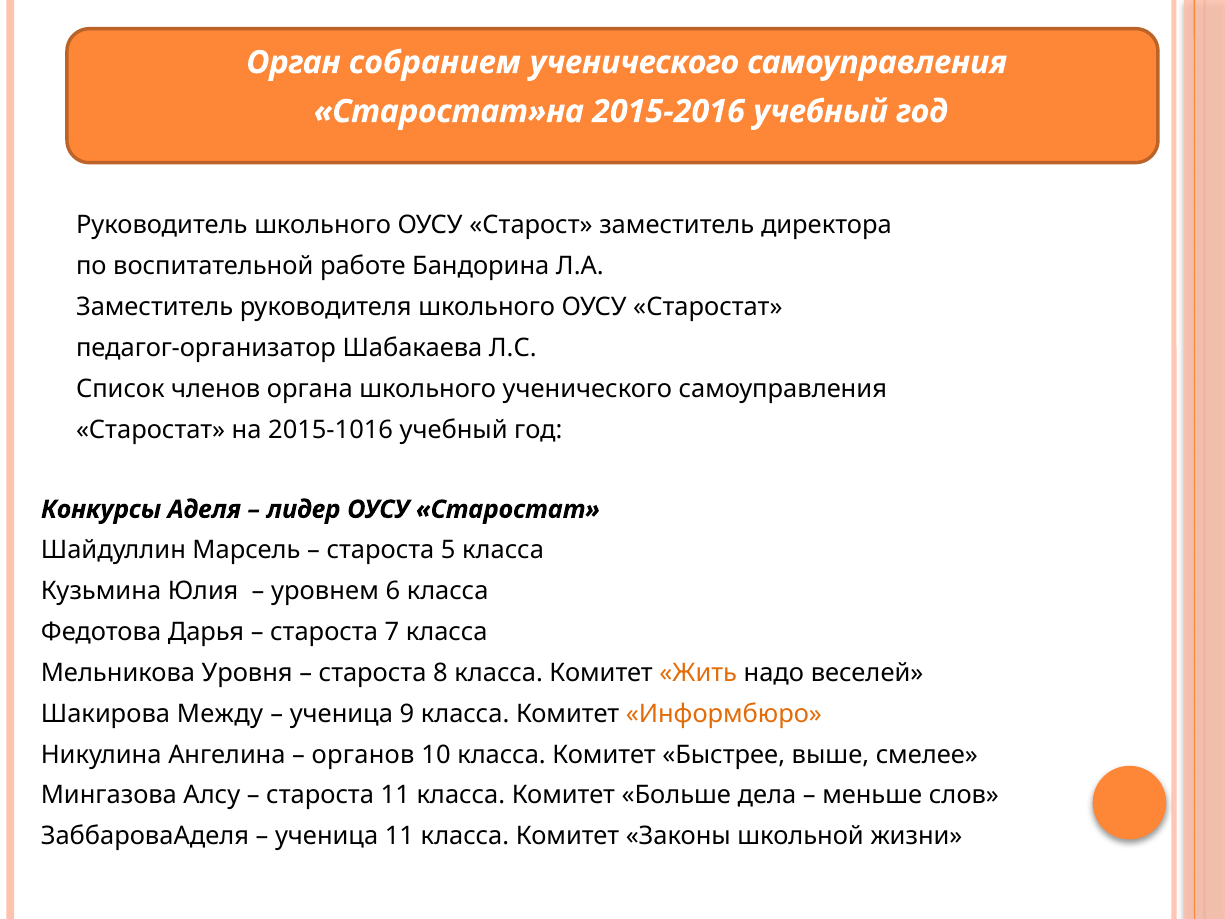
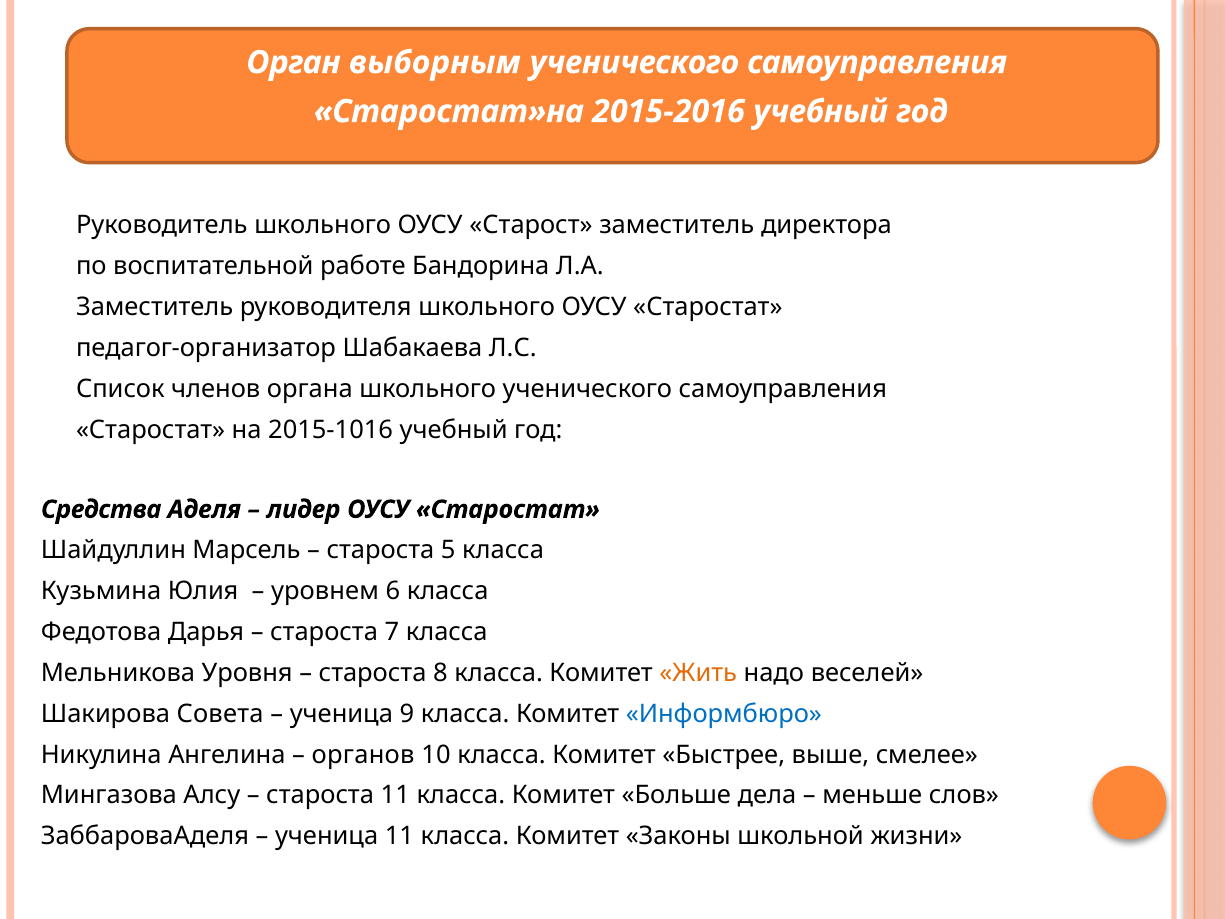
собранием: собранием -> выборным
Конкурсы: Конкурсы -> Средства
Между: Между -> Совета
Информбюро colour: orange -> blue
